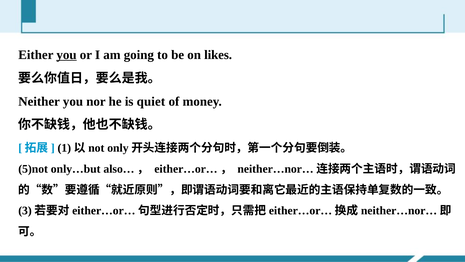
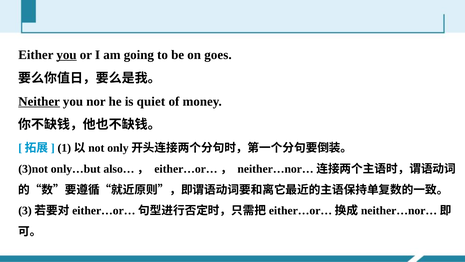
likes: likes -> goes
Neither underline: none -> present
5)not: 5)not -> 3)not
